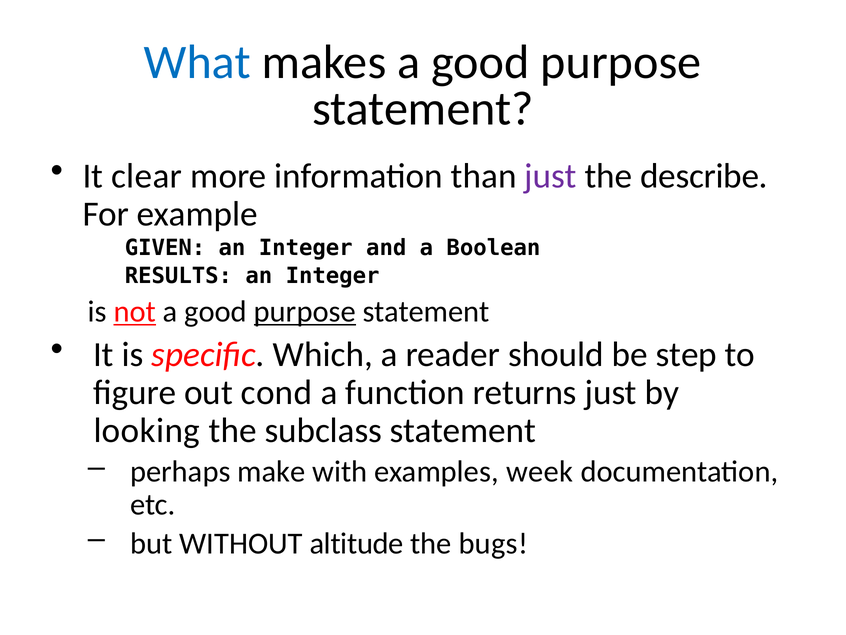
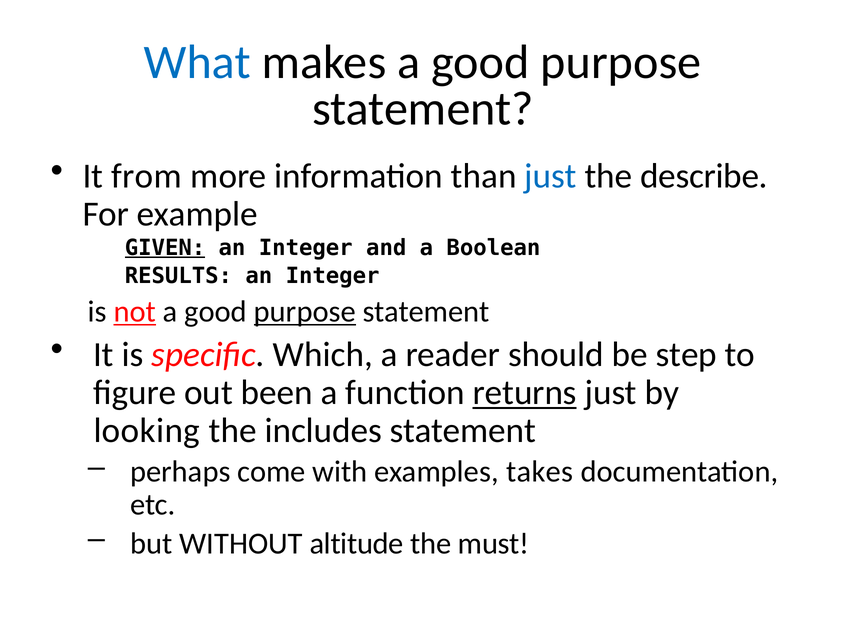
clear: clear -> from
just at (551, 176) colour: purple -> blue
GIVEN underline: none -> present
cond: cond -> been
returns underline: none -> present
subclass: subclass -> includes
make: make -> come
week: week -> takes
bugs: bugs -> must
